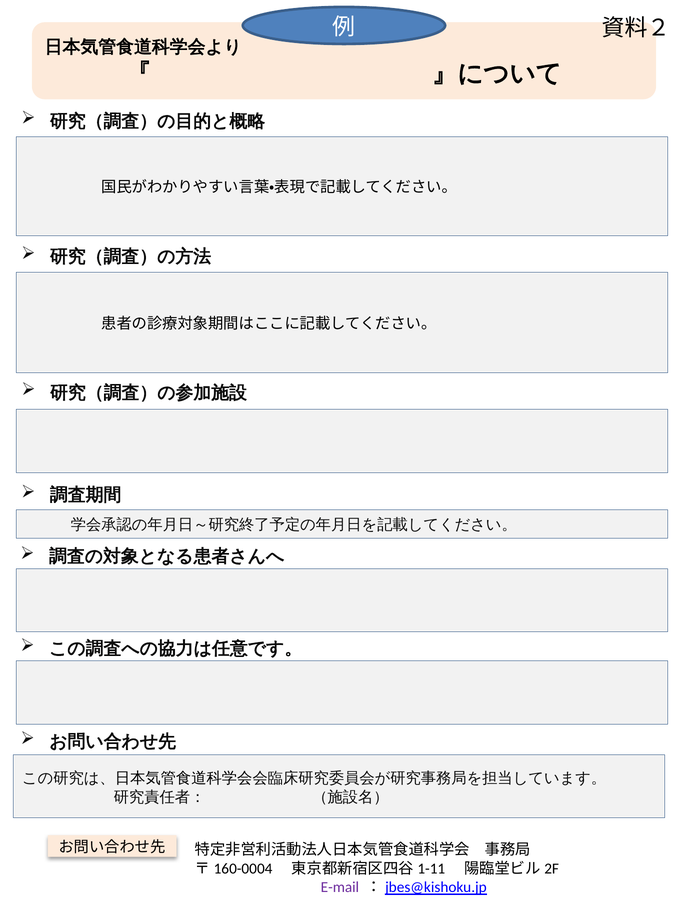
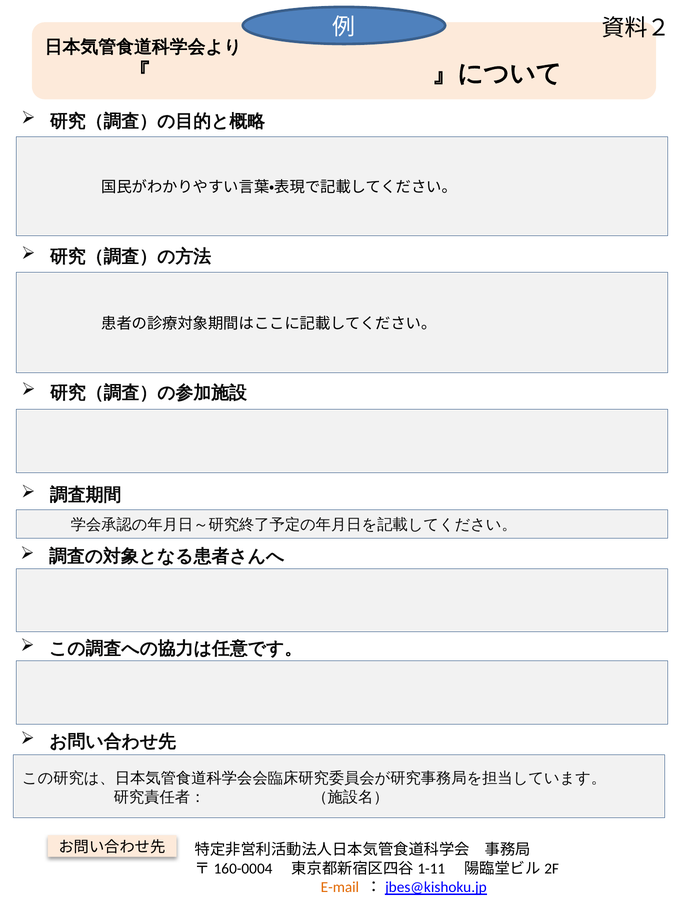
E-mail colour: purple -> orange
